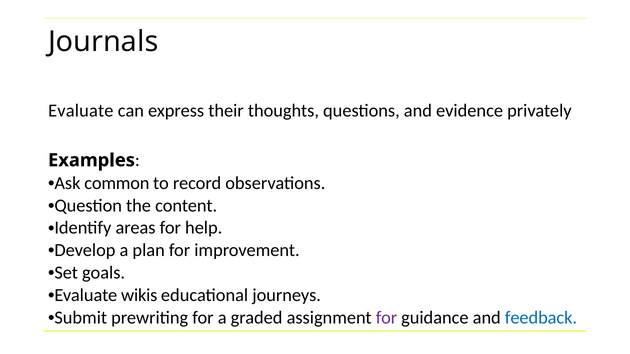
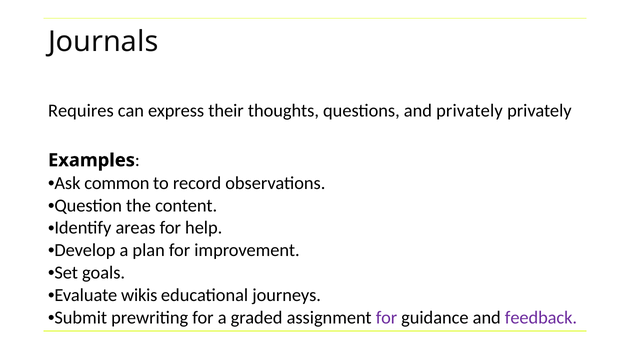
Evaluate at (81, 111): Evaluate -> Requires
and evidence: evidence -> privately
feedback colour: blue -> purple
